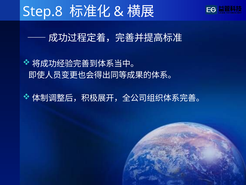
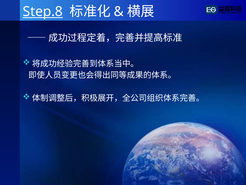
Step.8 underline: none -> present
